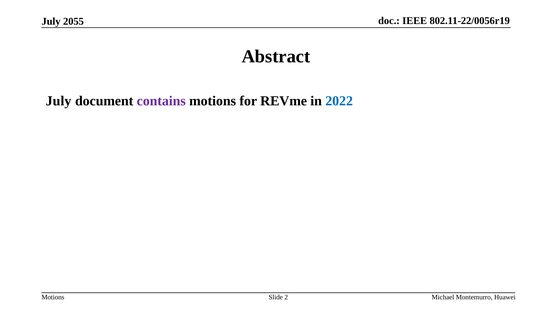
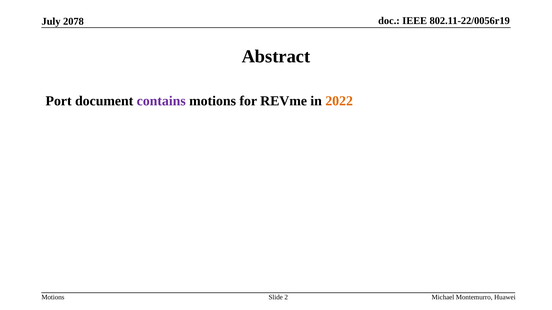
2055: 2055 -> 2078
July at (59, 101): July -> Port
2022 colour: blue -> orange
